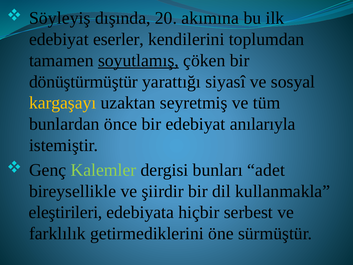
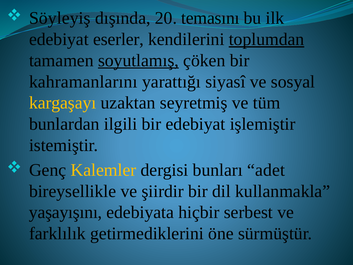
akımına: akımına -> temasını
toplumdan underline: none -> present
dönüştürmüştür: dönüştürmüştür -> kahramanlarını
önce: önce -> ilgili
anılarıyla: anılarıyla -> işlemiştir
Kalemler colour: light green -> yellow
eleştirileri: eleştirileri -> yaşayışını
